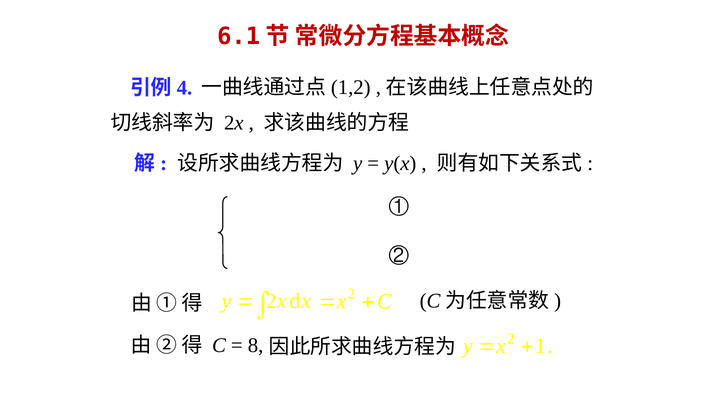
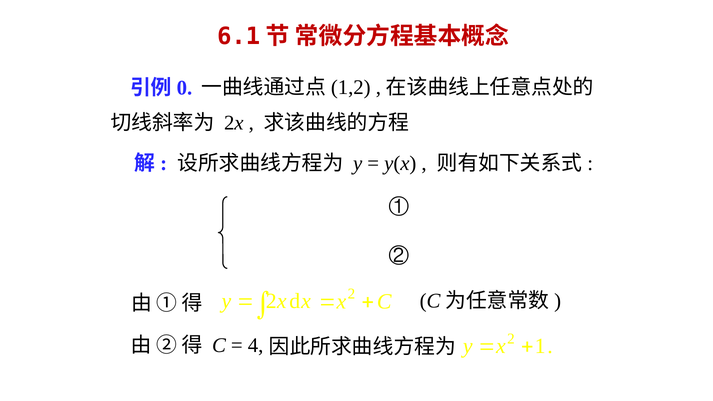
4: 4 -> 0
8: 8 -> 4
